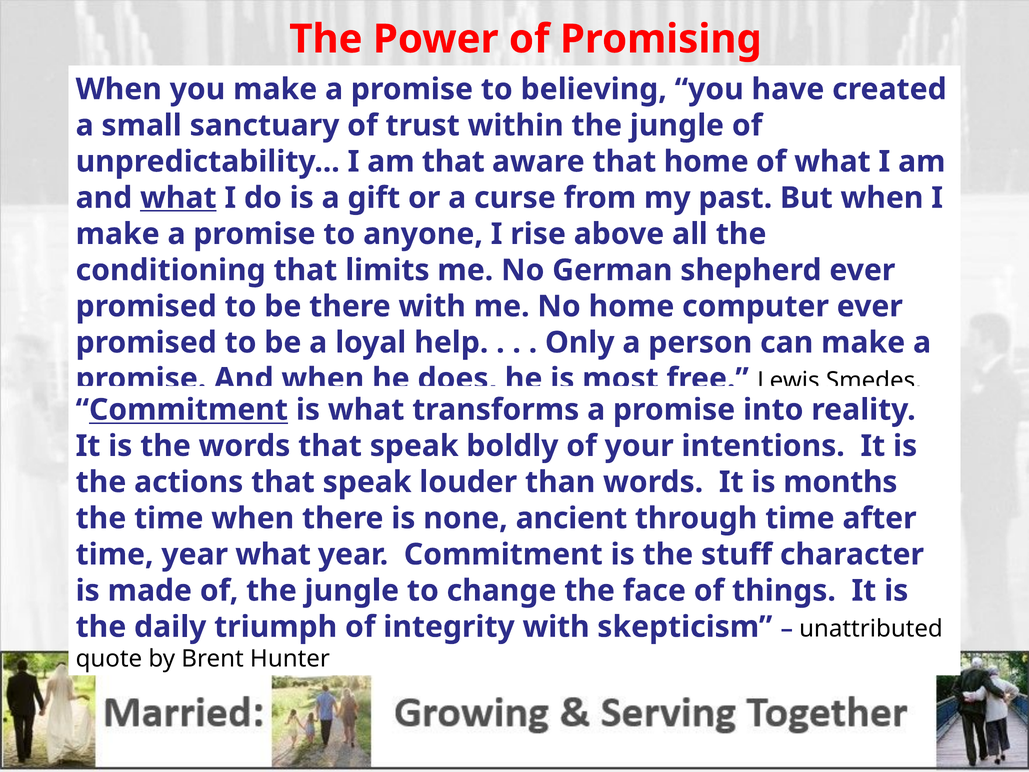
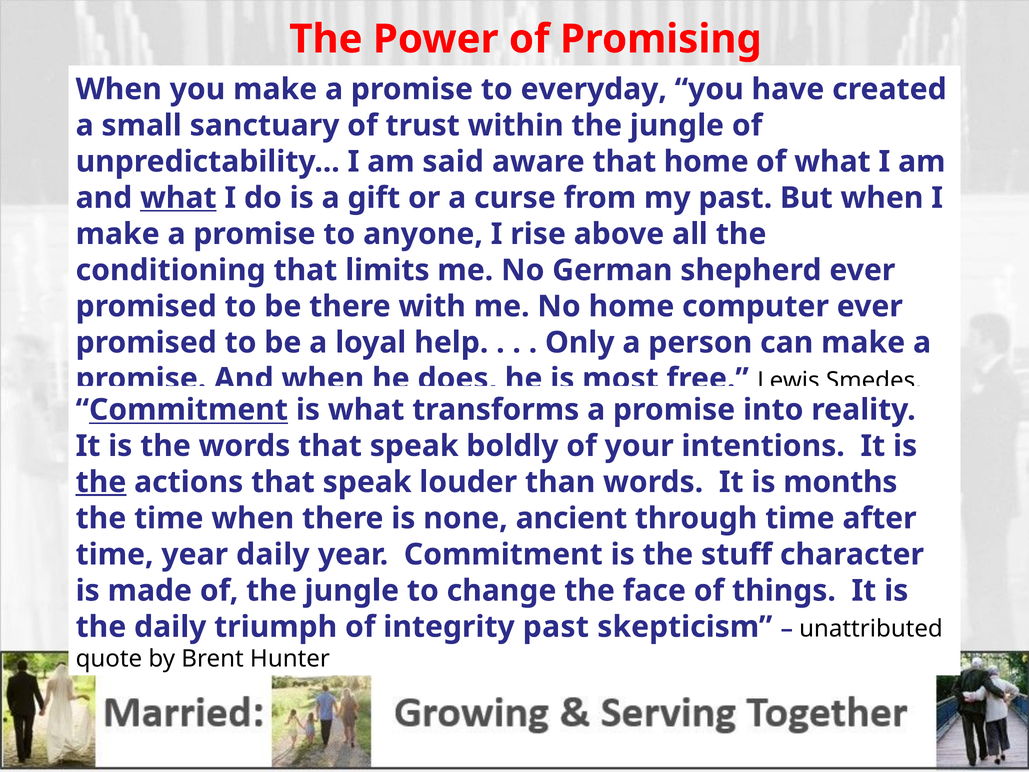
believing: believing -> everyday
am that: that -> said
the at (101, 482) underline: none -> present
year what: what -> daily
integrity with: with -> past
